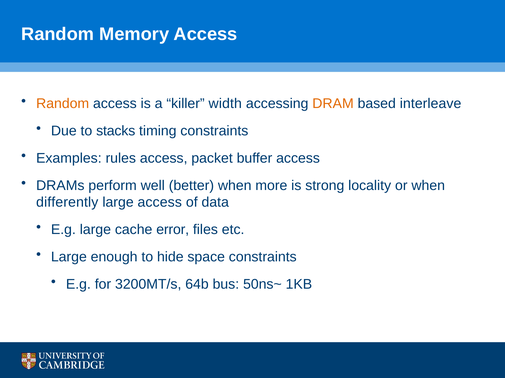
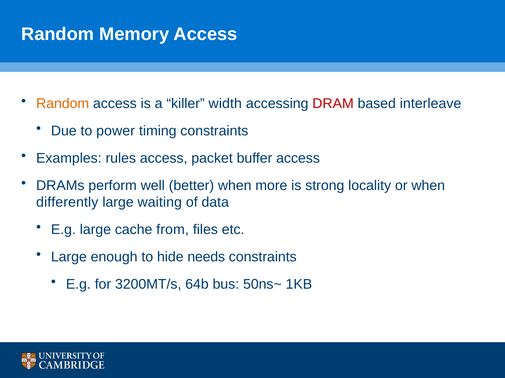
DRAM colour: orange -> red
stacks: stacks -> power
large access: access -> waiting
error: error -> from
space: space -> needs
